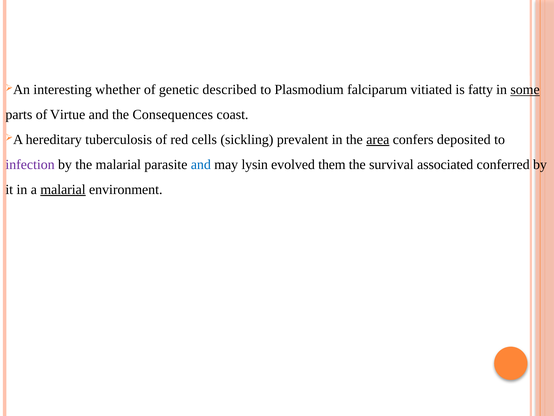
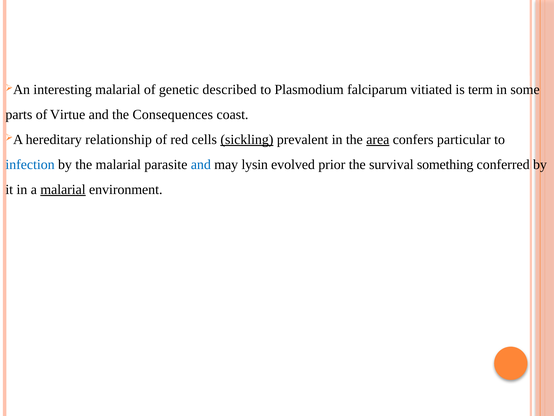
interesting whether: whether -> malarial
fatty: fatty -> term
some underline: present -> none
tuberculosis: tuberculosis -> relationship
sickling underline: none -> present
deposited: deposited -> particular
infection colour: purple -> blue
them: them -> prior
associated: associated -> something
